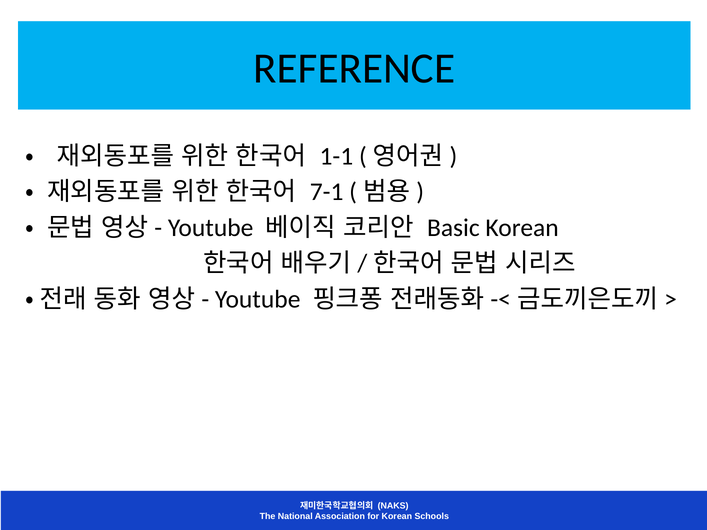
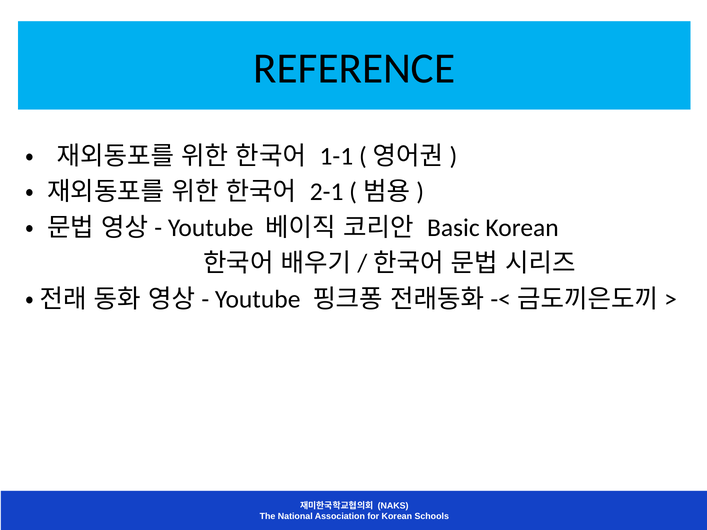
7-1: 7-1 -> 2-1
